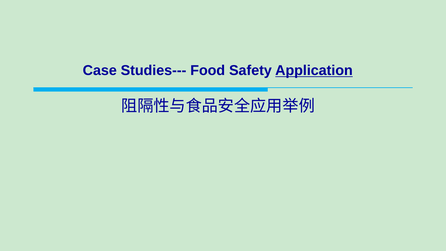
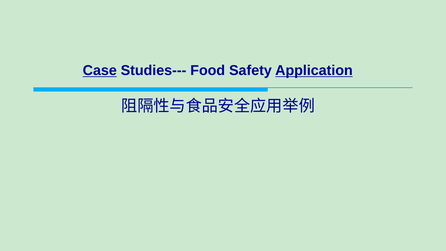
Case underline: none -> present
